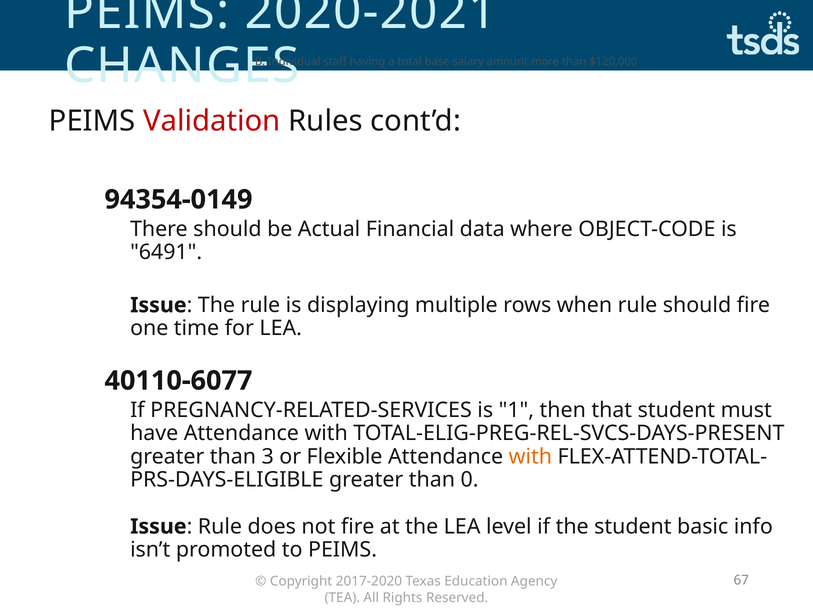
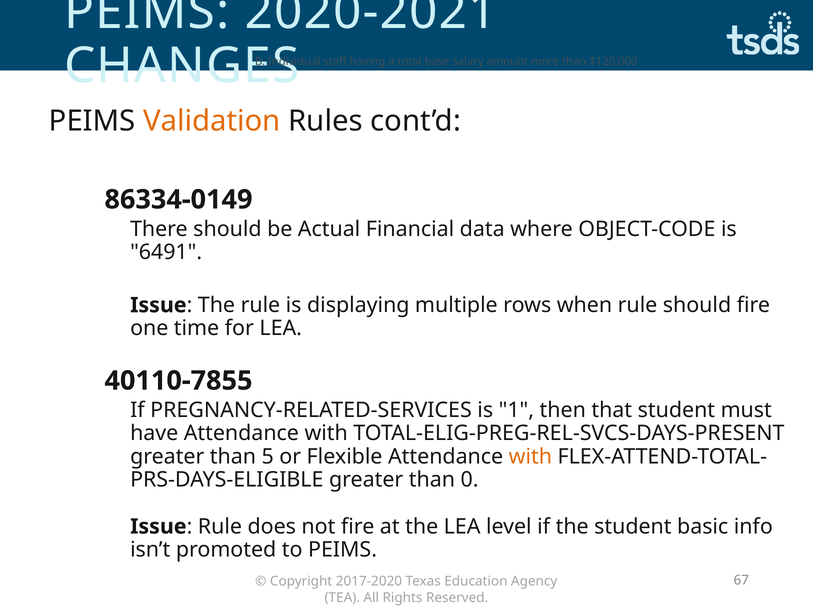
Validation colour: red -> orange
94354-0149: 94354-0149 -> 86334-0149
40110-6077: 40110-6077 -> 40110-7855
3: 3 -> 5
